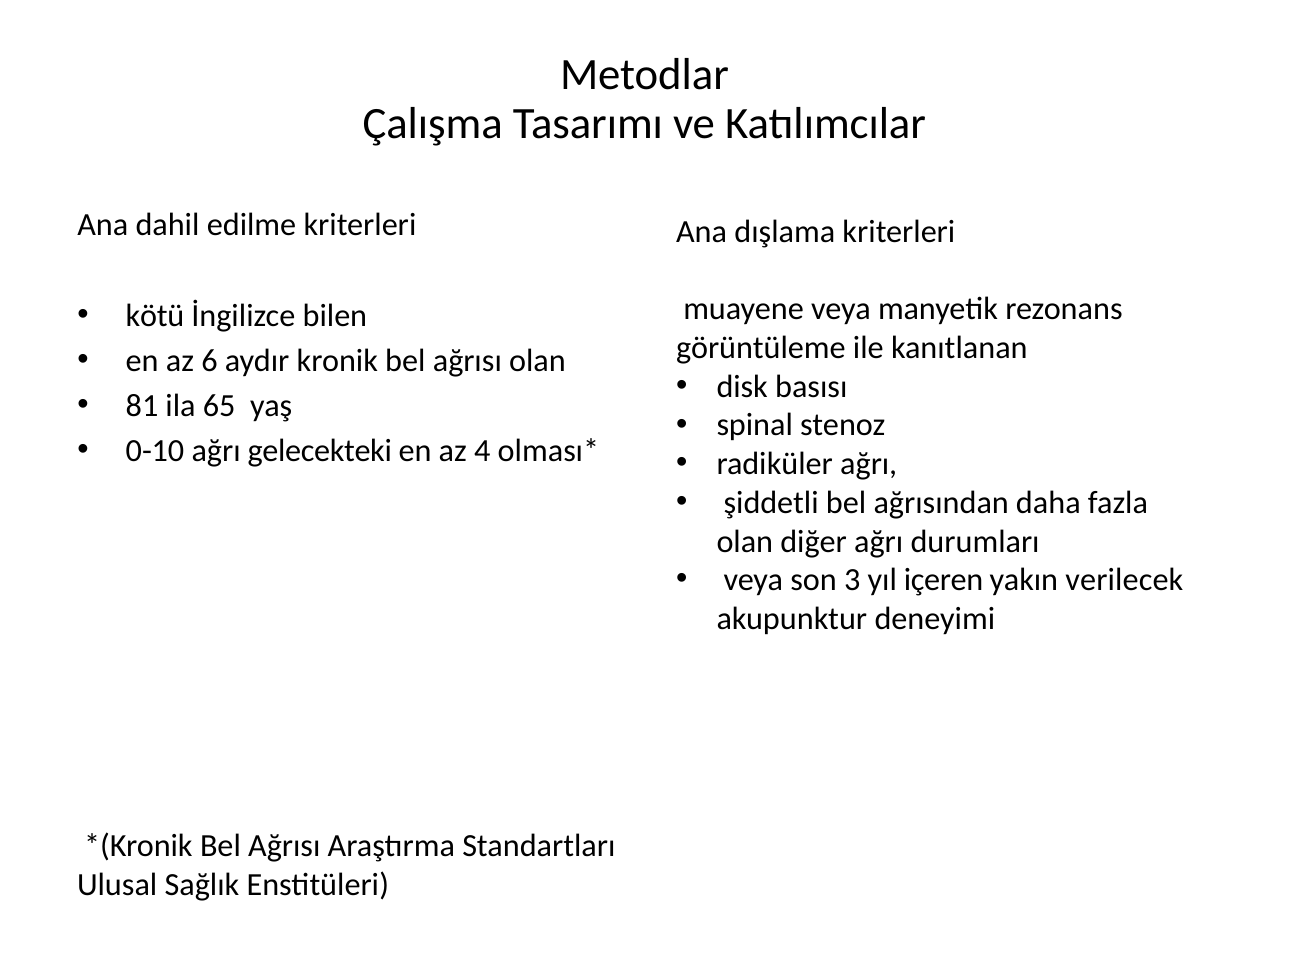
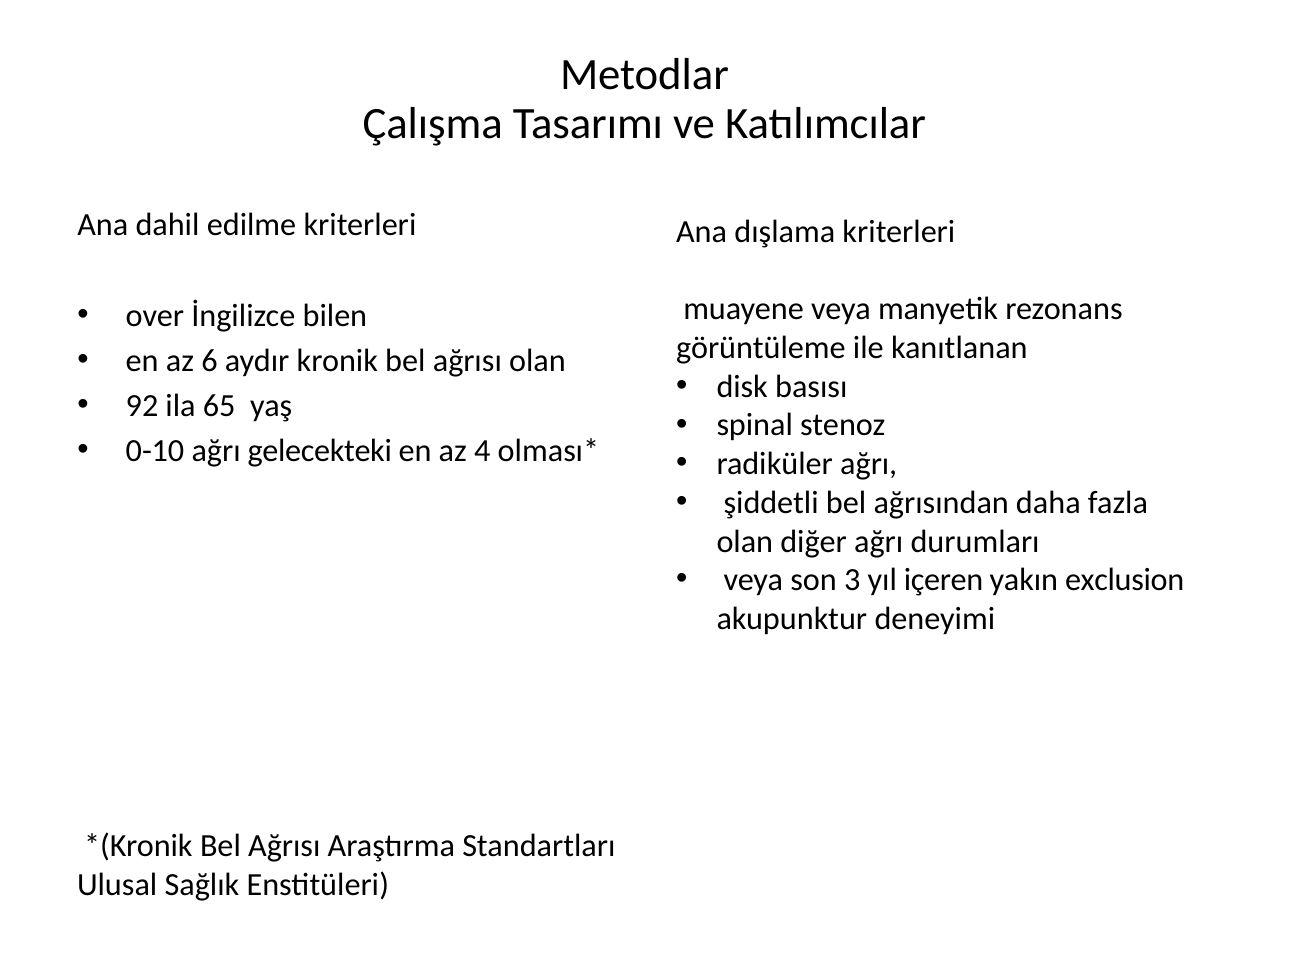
kötü: kötü -> over
81: 81 -> 92
verilecek: verilecek -> exclusion
